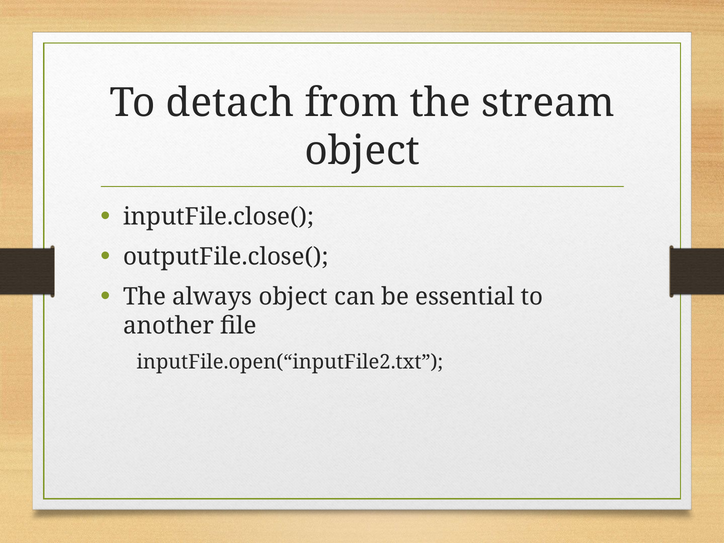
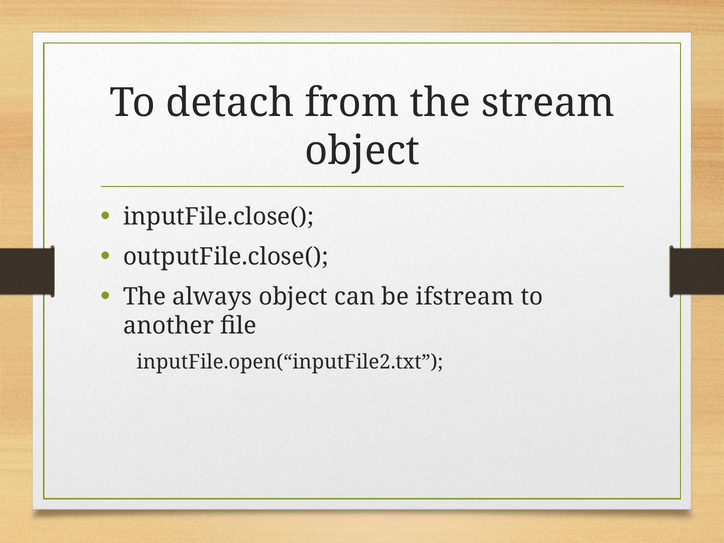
essential: essential -> ifstream
